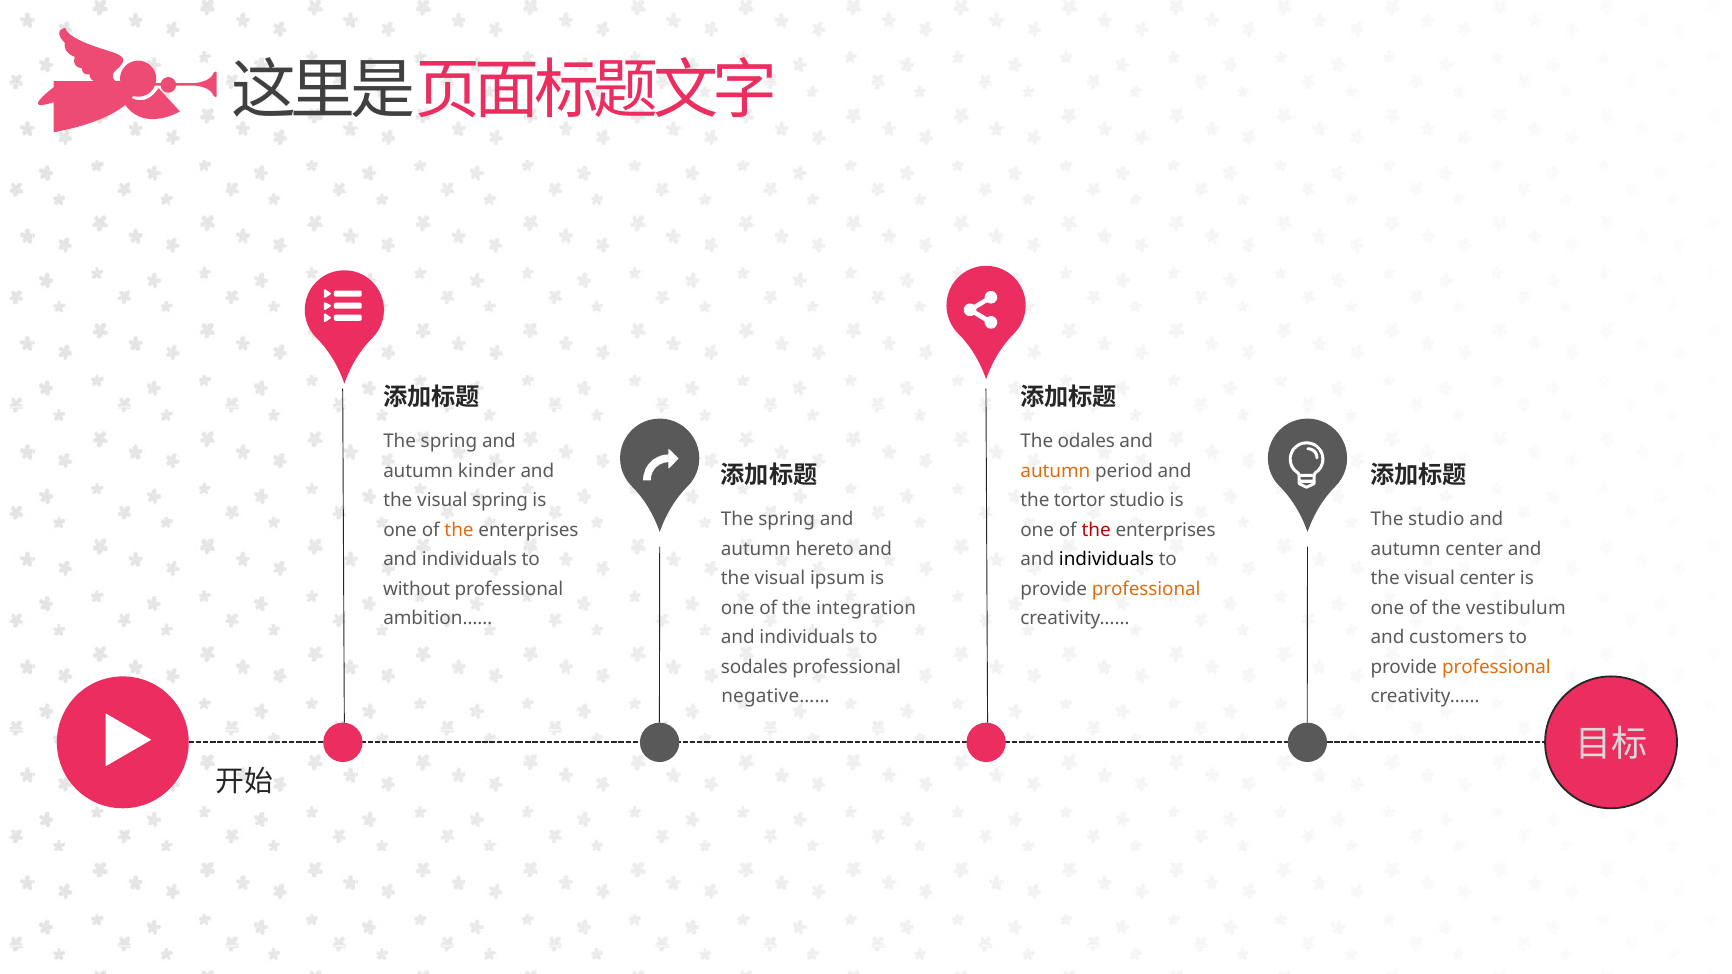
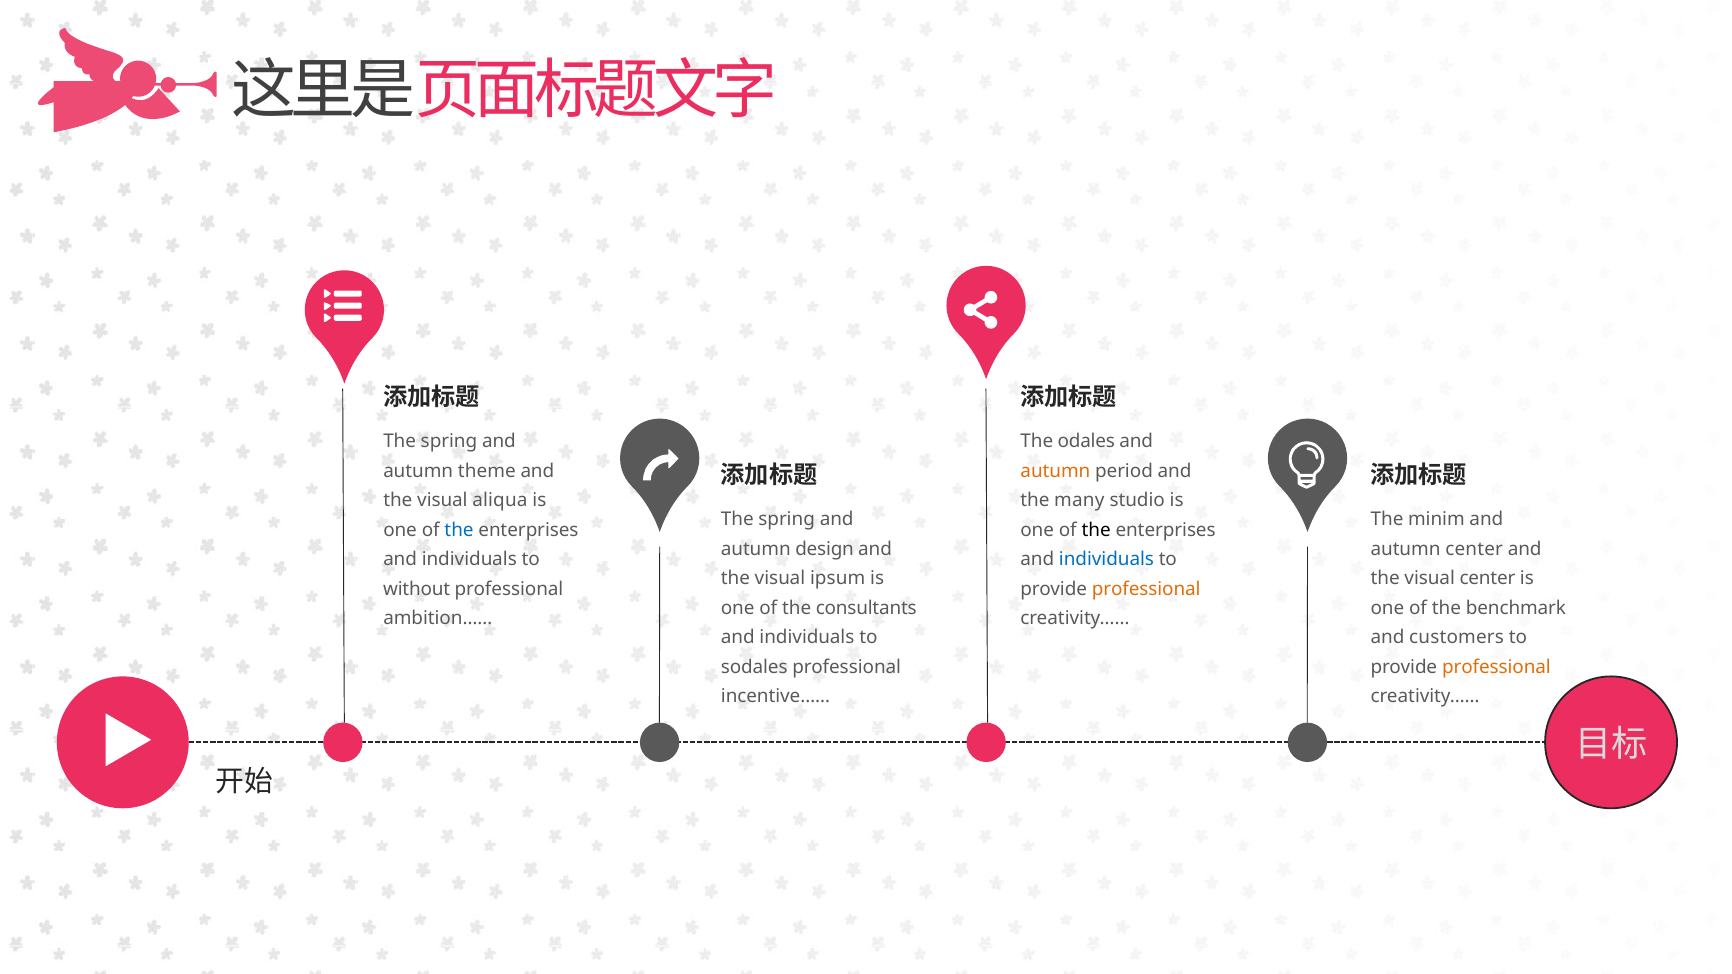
kinder: kinder -> theme
visual spring: spring -> aliqua
tortor: tortor -> many
The studio: studio -> minim
the at (459, 530) colour: orange -> blue
the at (1096, 530) colour: red -> black
hereto: hereto -> design
individuals at (1107, 560) colour: black -> blue
integration: integration -> consultants
vestibulum: vestibulum -> benchmark
negative……: negative…… -> incentive……
